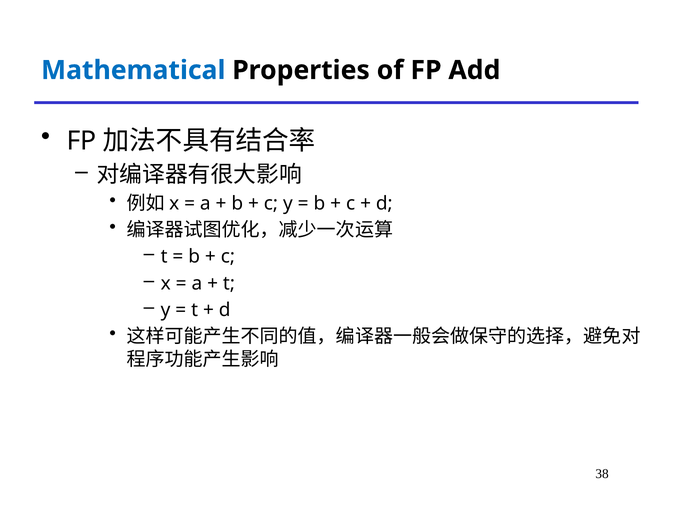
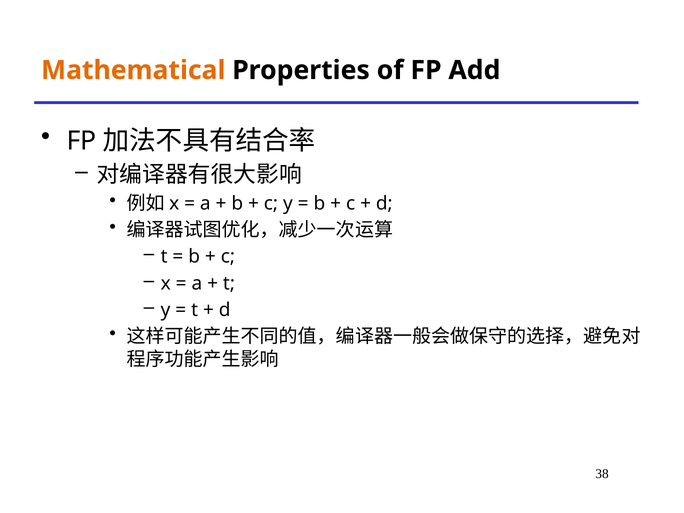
Mathematical colour: blue -> orange
